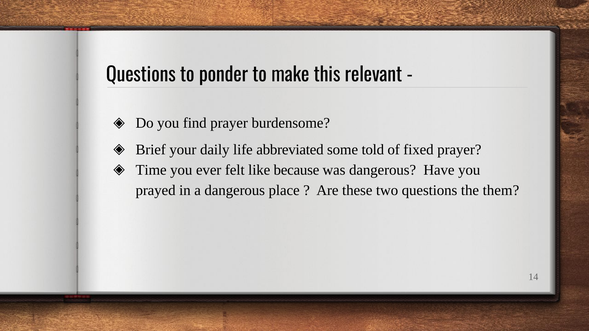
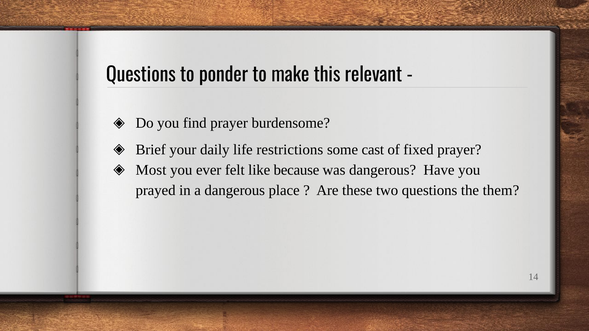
abbreviated: abbreviated -> restrictions
told: told -> cast
Time: Time -> Most
